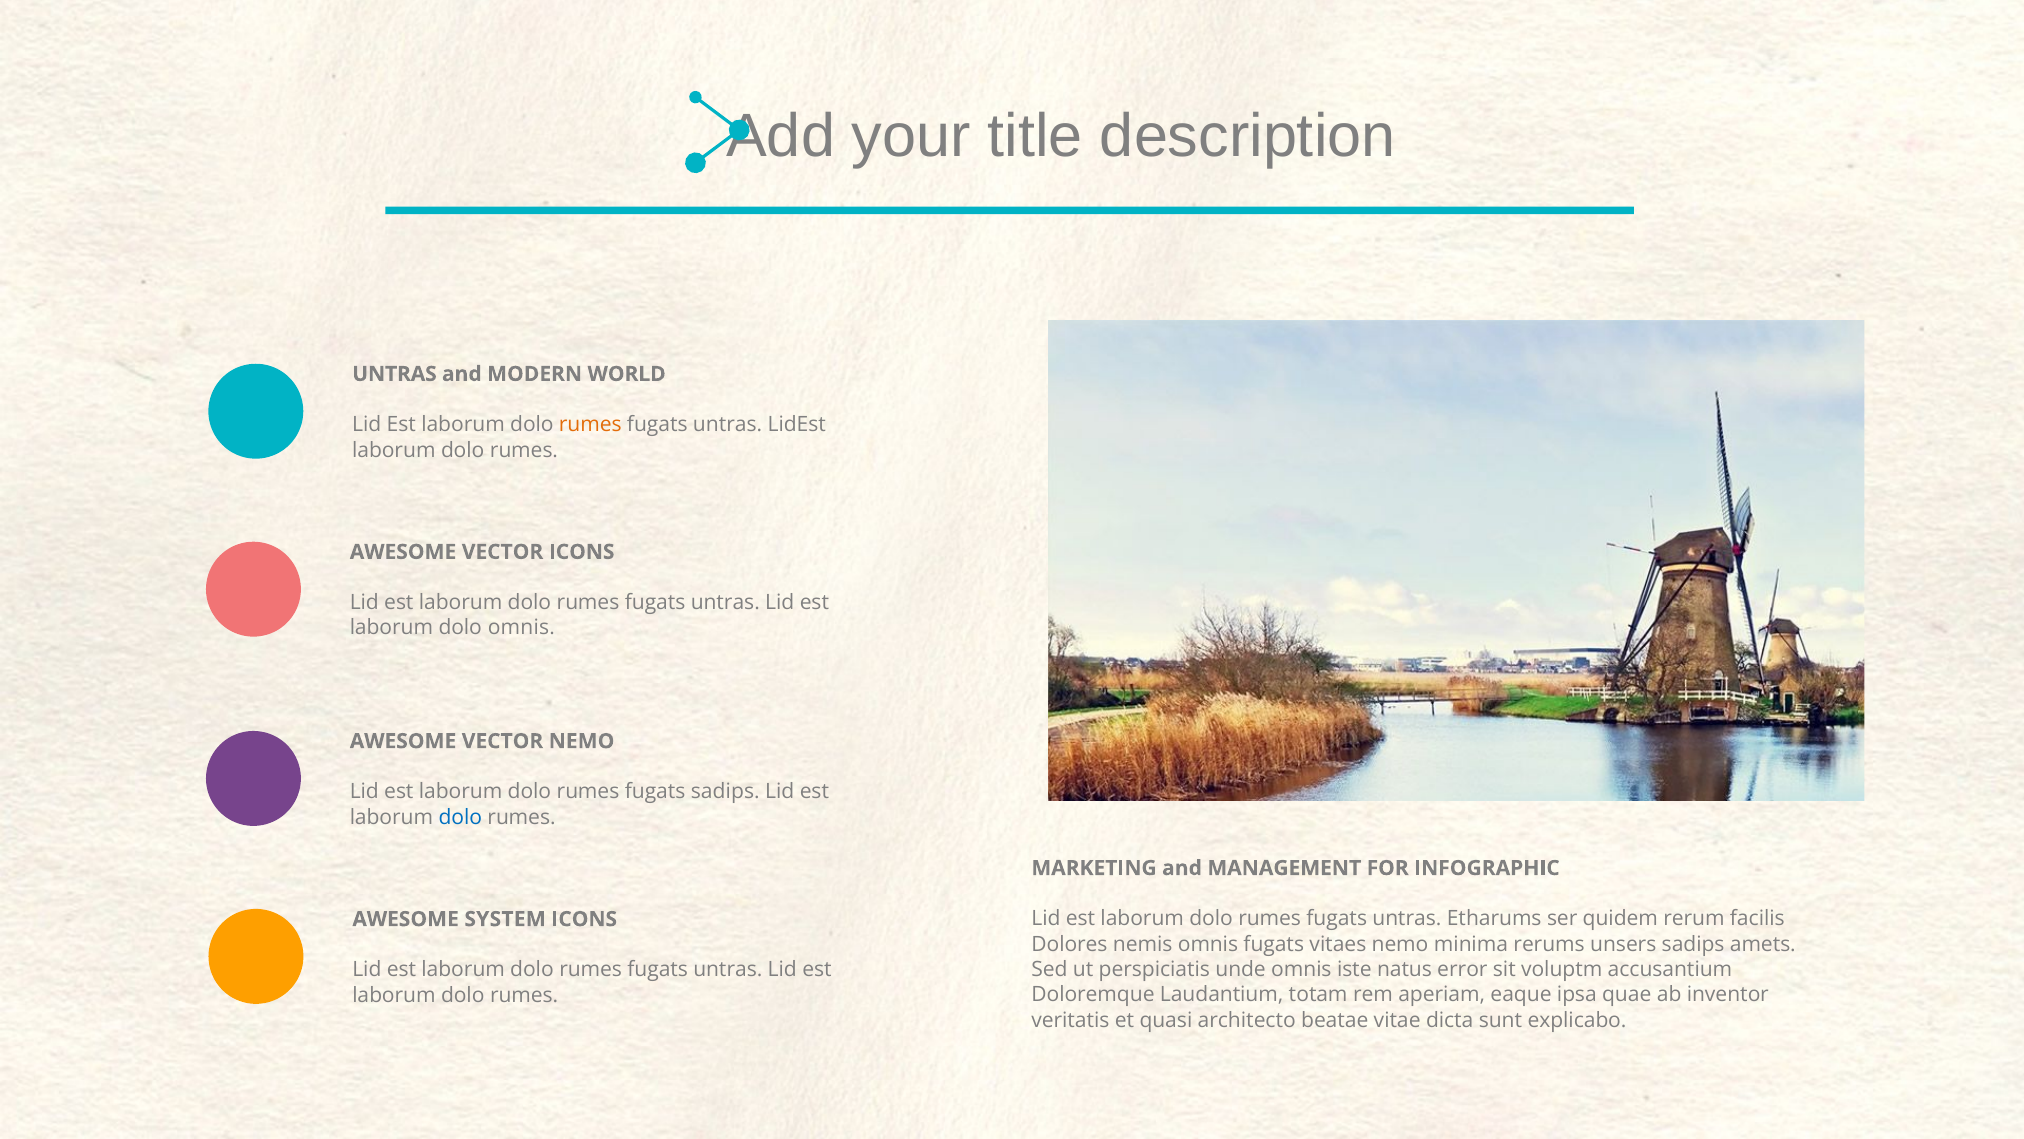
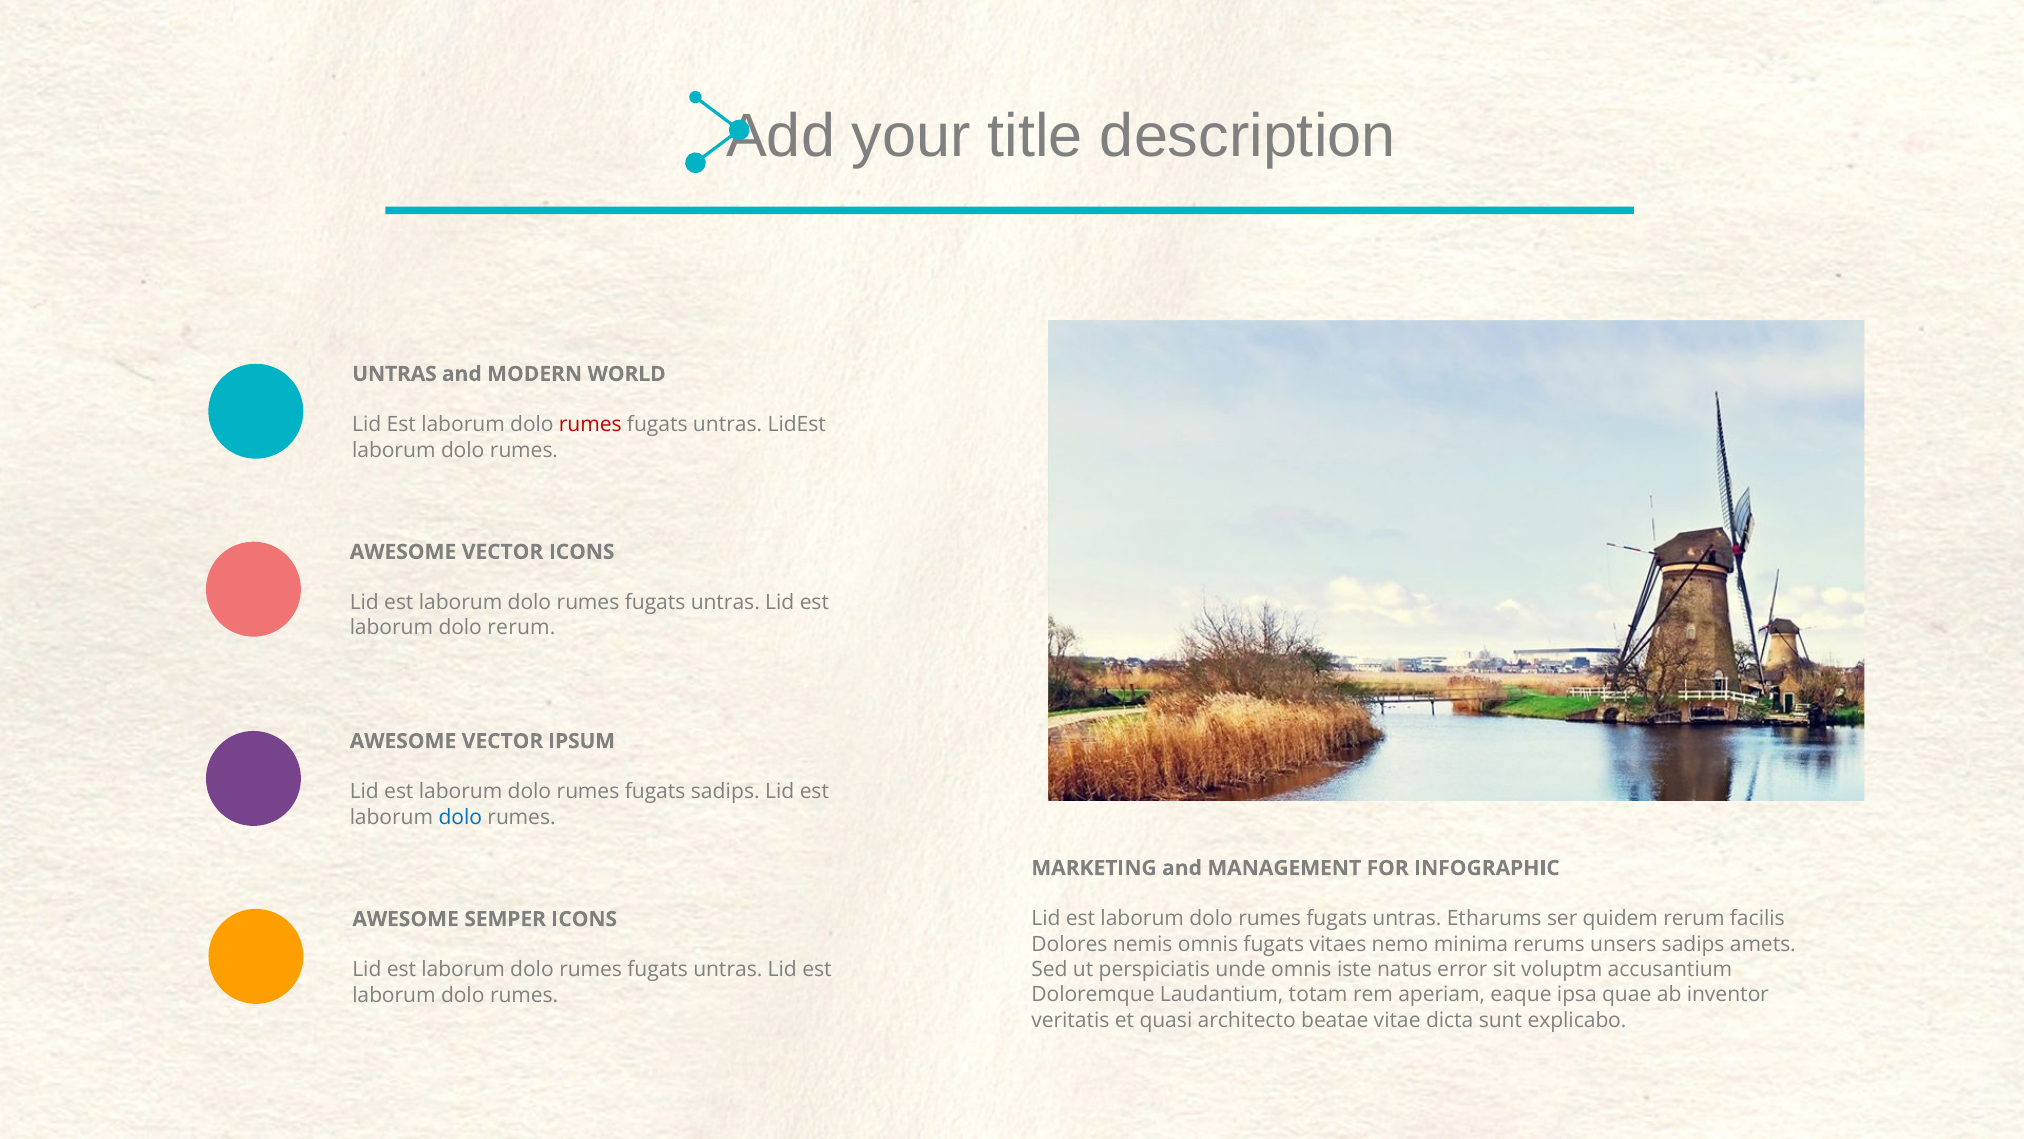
rumes at (590, 425) colour: orange -> red
dolo omnis: omnis -> rerum
VECTOR NEMO: NEMO -> IPSUM
SYSTEM: SYSTEM -> SEMPER
